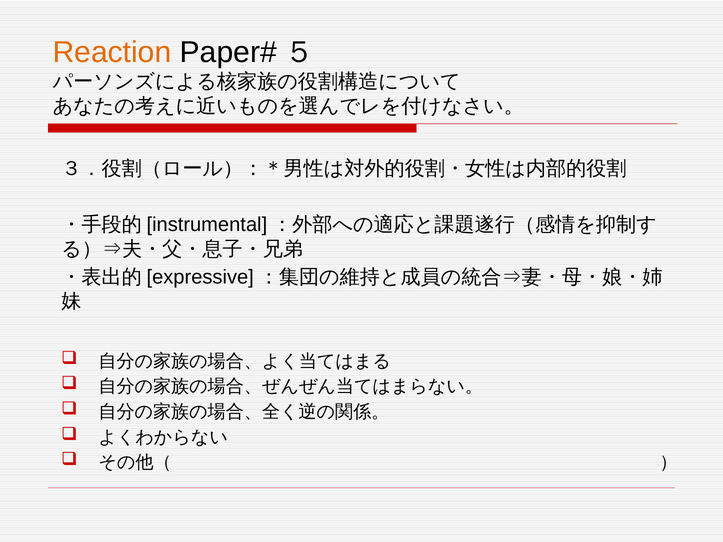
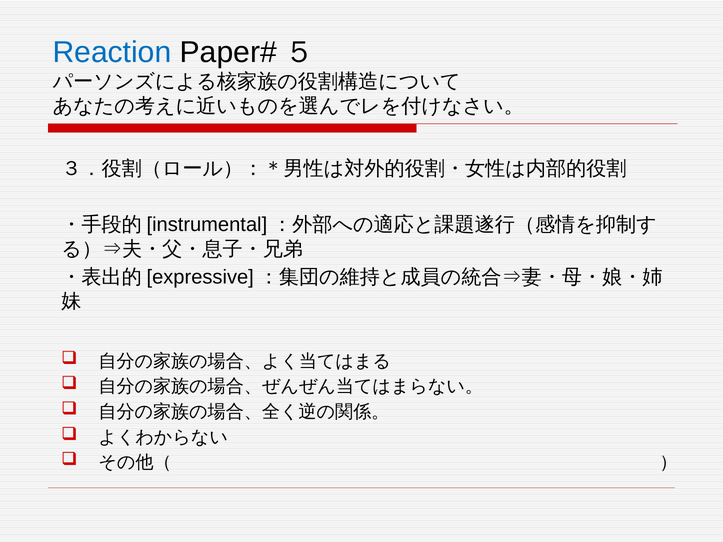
Reaction colour: orange -> blue
